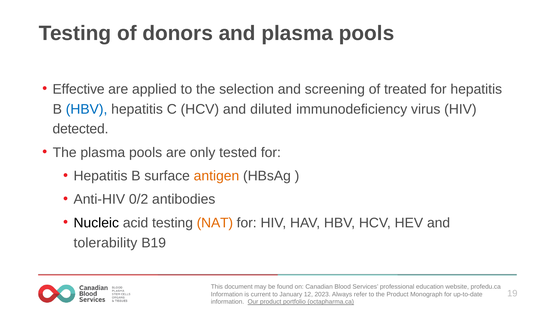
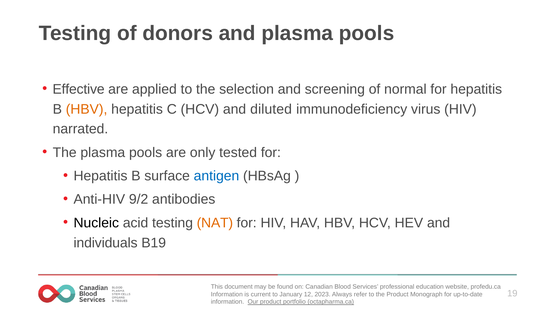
treated: treated -> normal
HBV at (87, 109) colour: blue -> orange
detected: detected -> narrated
antigen colour: orange -> blue
0/2: 0/2 -> 9/2
tolerability: tolerability -> individuals
